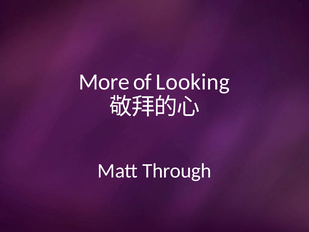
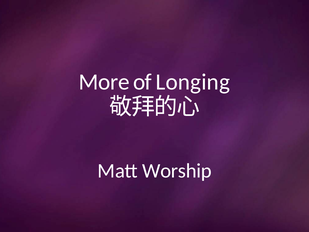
Looking: Looking -> Longing
Through: Through -> Worship
